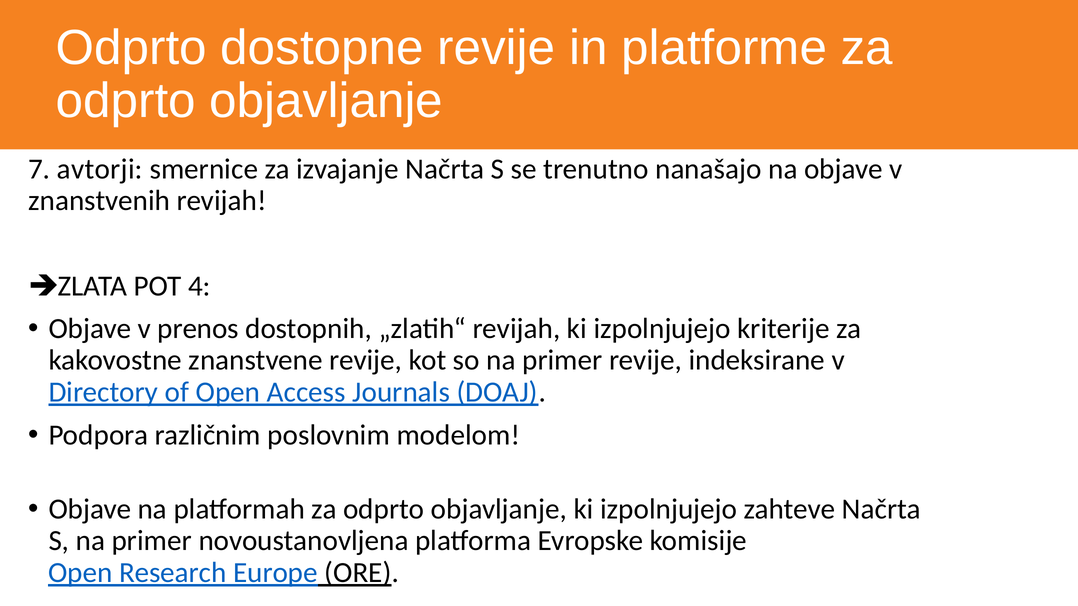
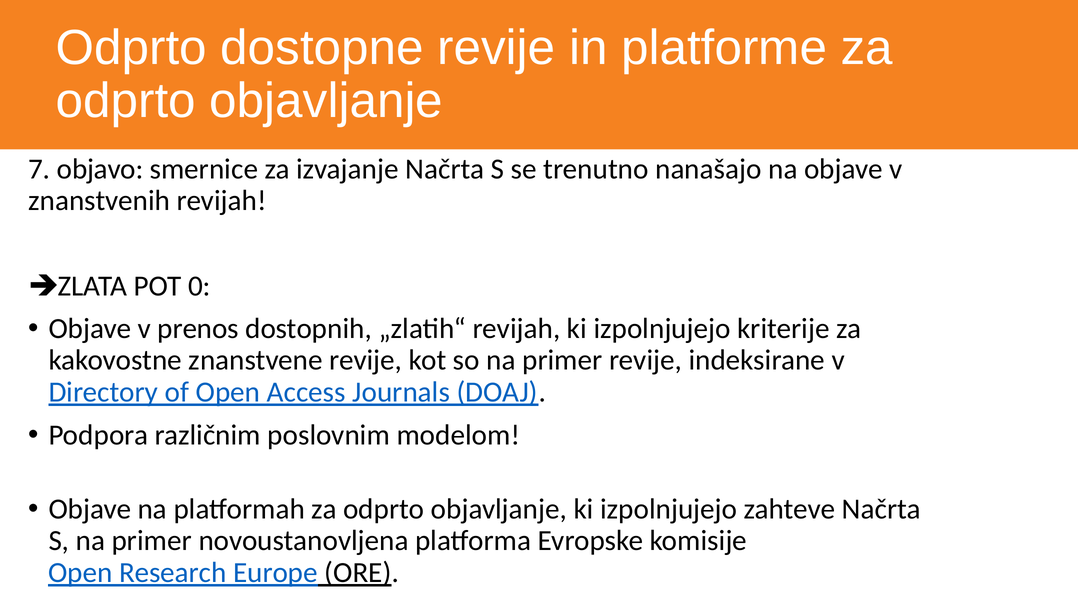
avtorji: avtorji -> objavo
4: 4 -> 0
